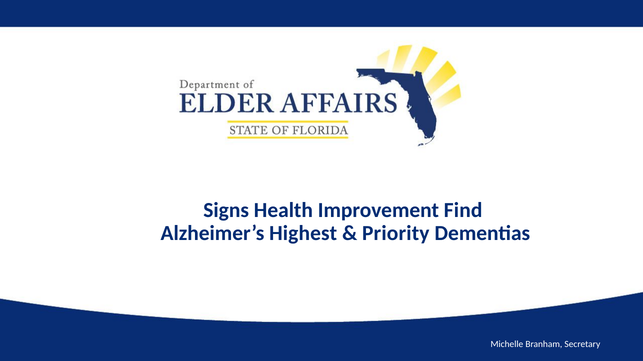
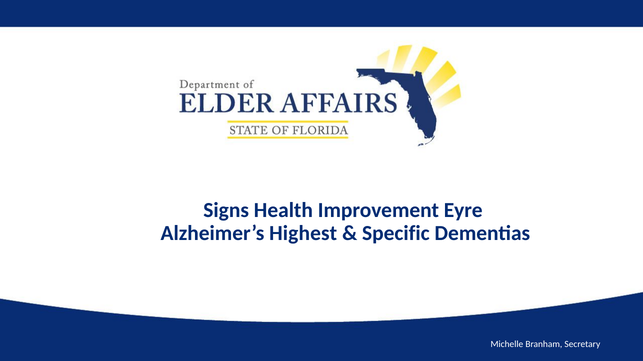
Find: Find -> Eyre
Priority: Priority -> Specific
